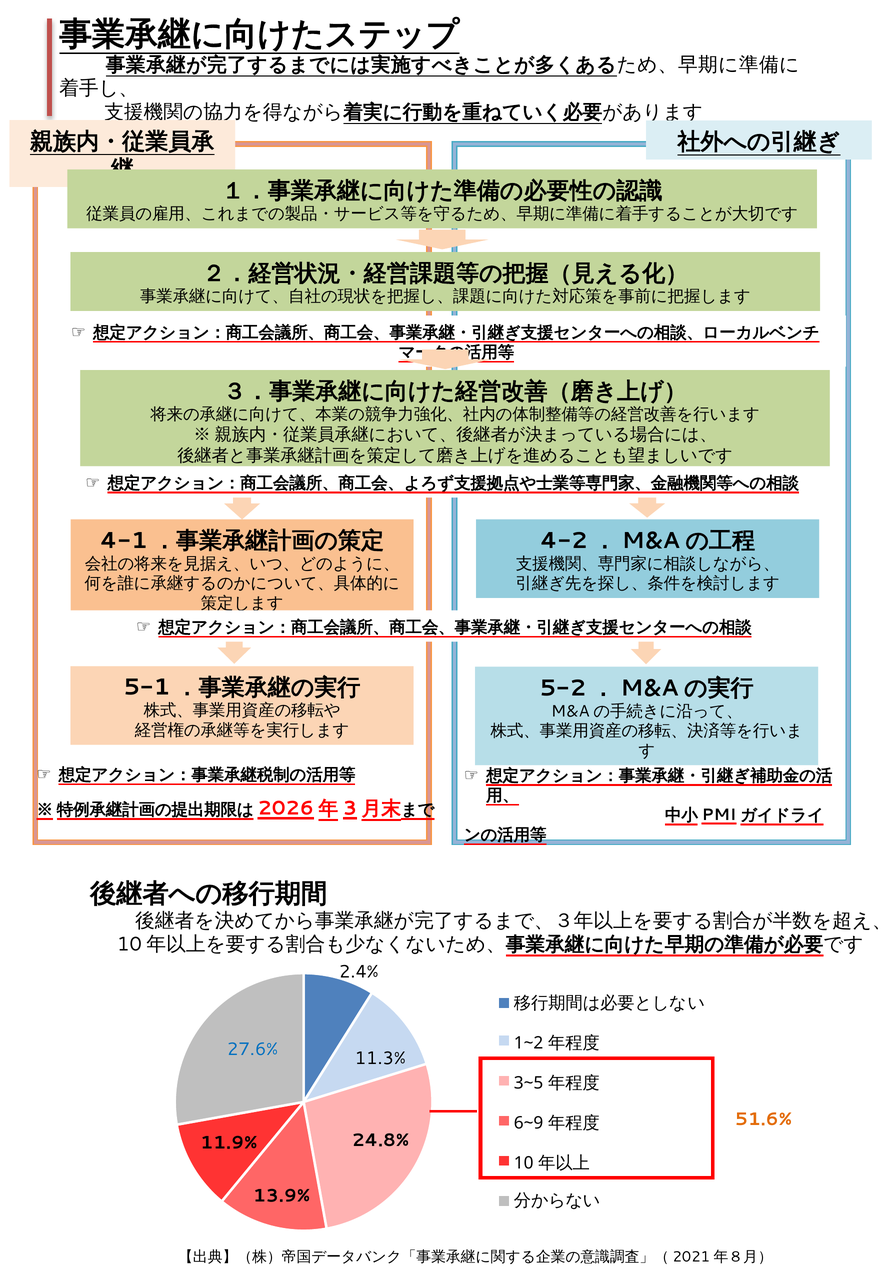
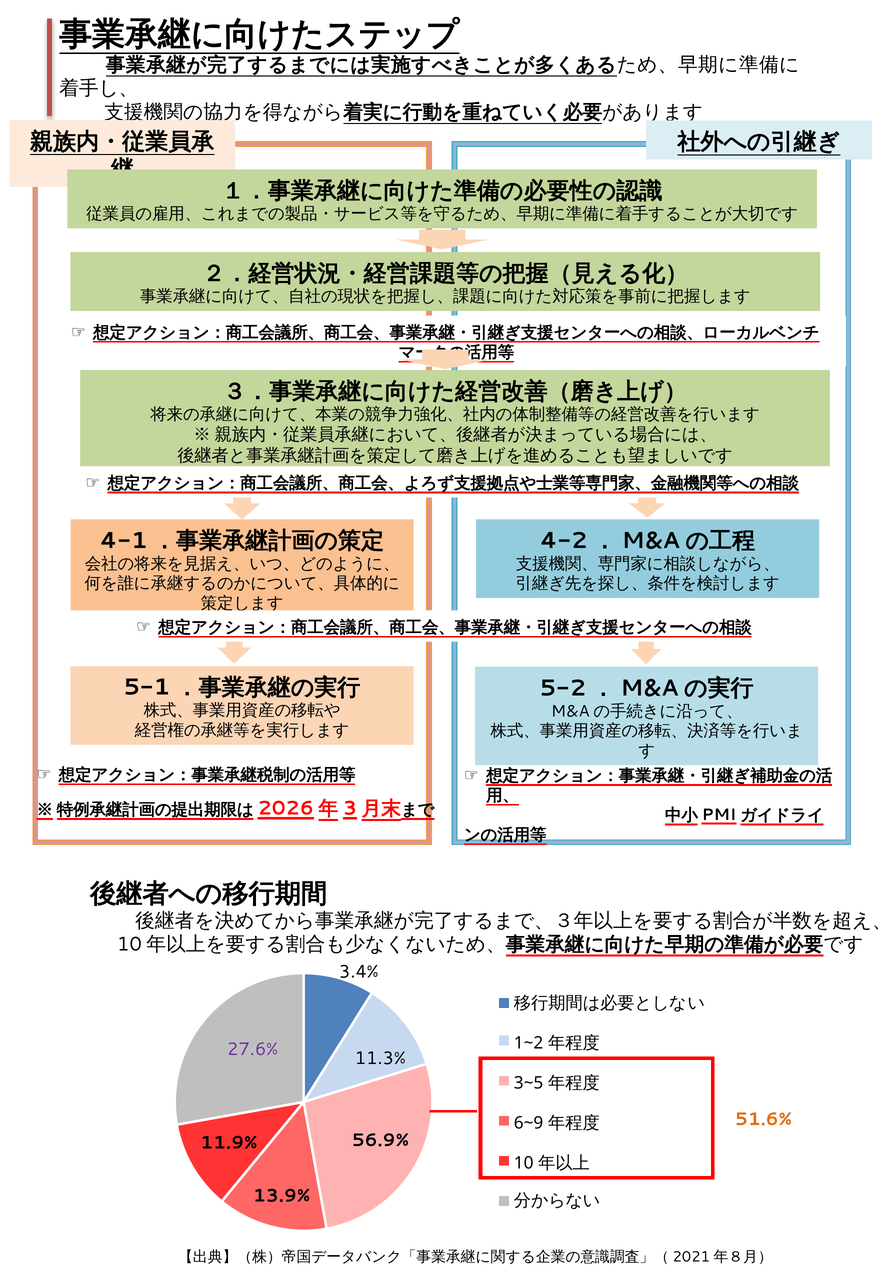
2.4%: 2.4% -> 3.4%
27.6% colour: blue -> purple
24.8%: 24.8% -> 56.9%
